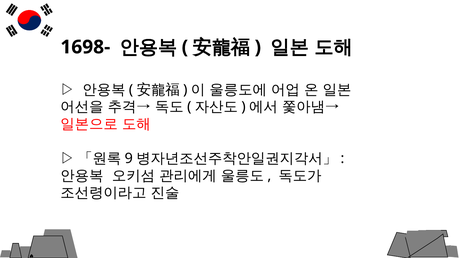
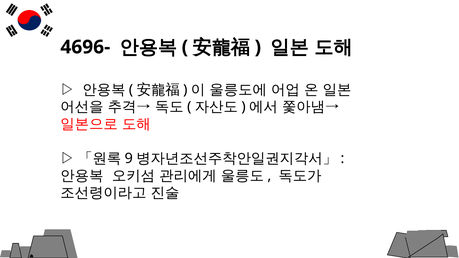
1698-: 1698- -> 4696-
